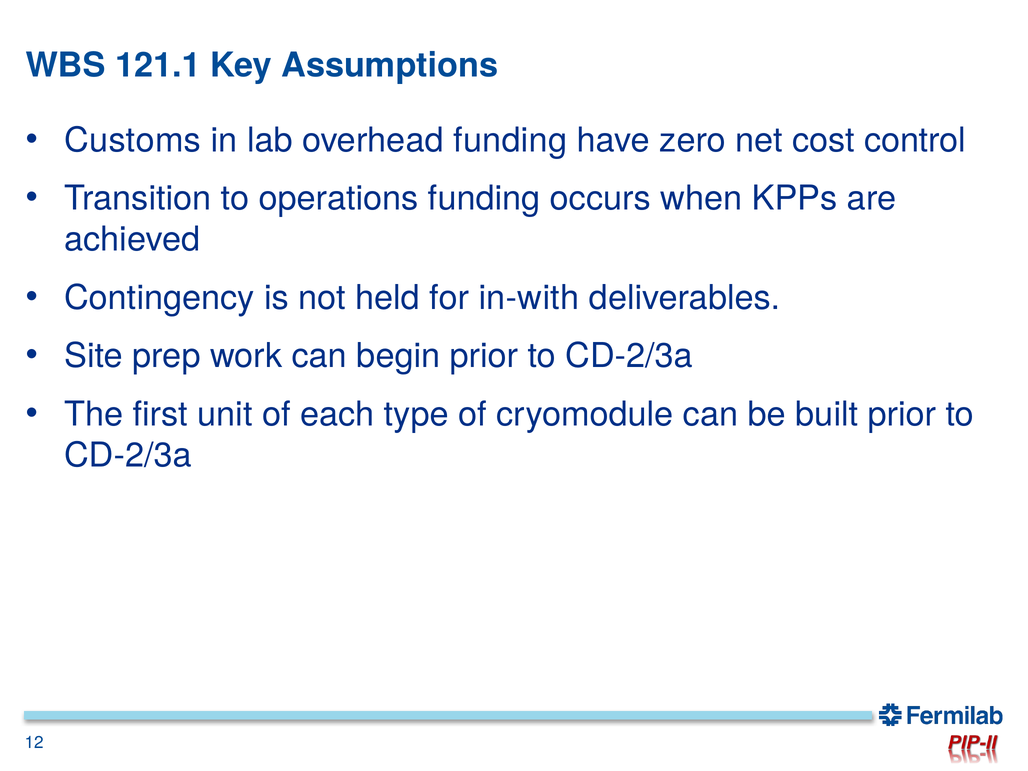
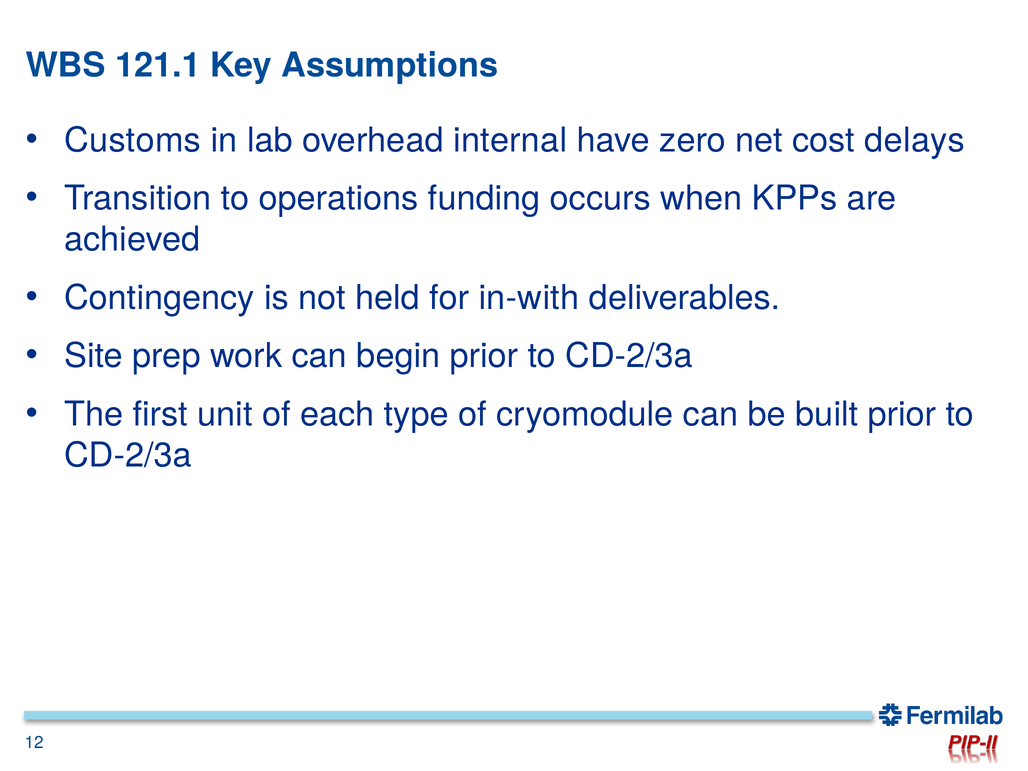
overhead funding: funding -> internal
control: control -> delays
